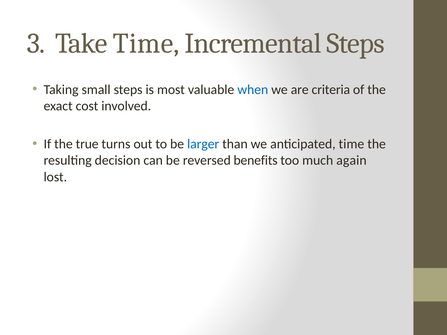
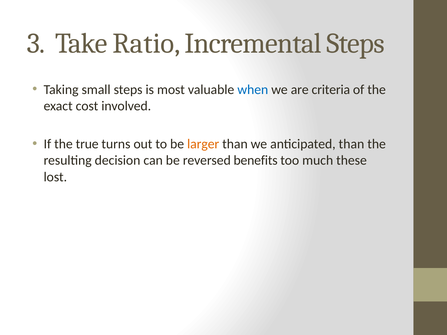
Take Time: Time -> Ratio
larger colour: blue -> orange
anticipated time: time -> than
again: again -> these
